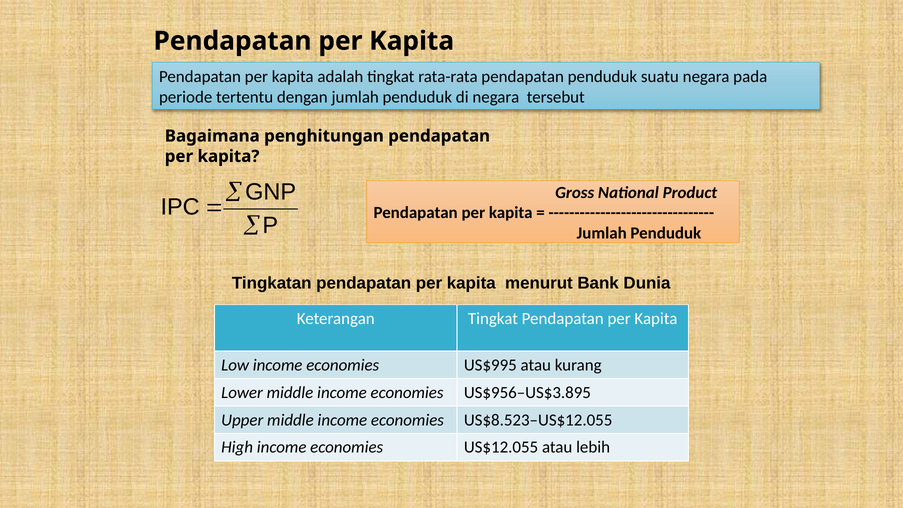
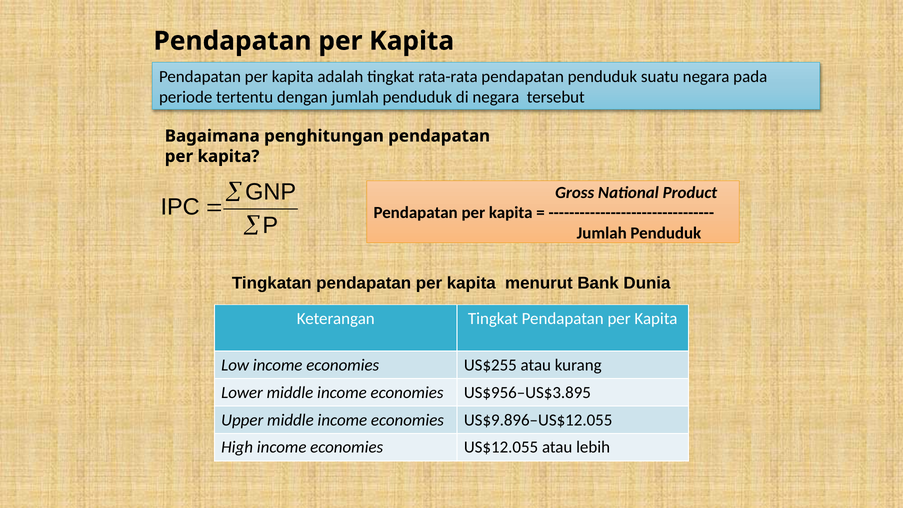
US$995: US$995 -> US$255
US$8.523–US$12.055: US$8.523–US$12.055 -> US$9.896–US$12.055
